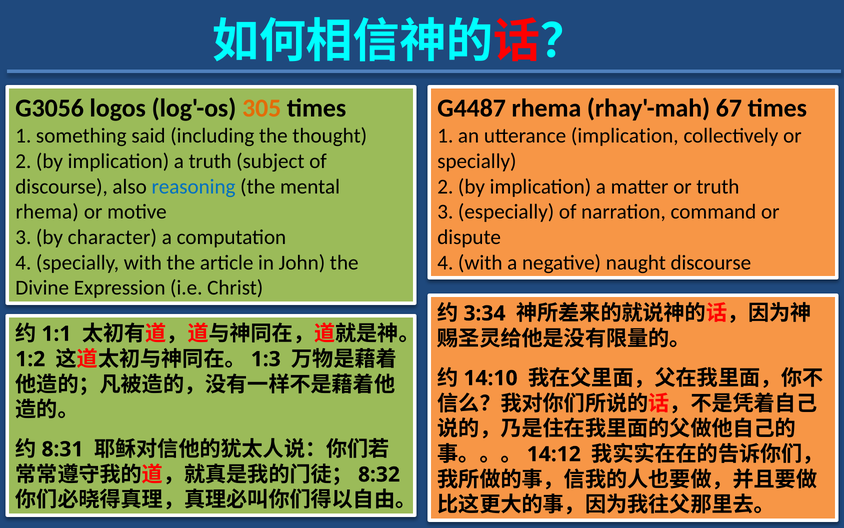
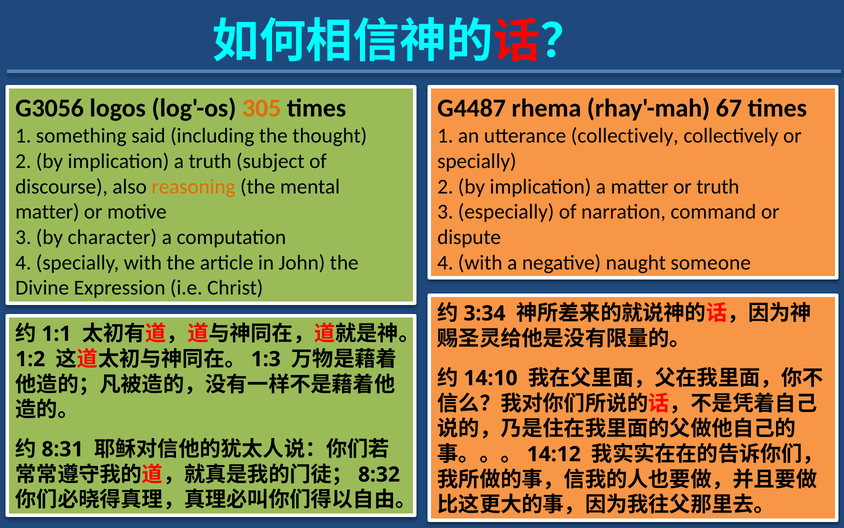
utterance implication: implication -> collectively
reasoning colour: blue -> orange
rhema at (47, 212): rhema -> matter
naught discourse: discourse -> someone
